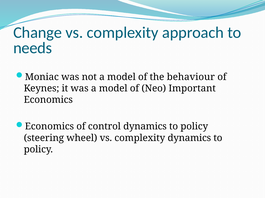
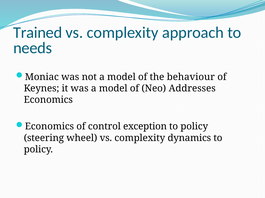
Change: Change -> Trained
Important: Important -> Addresses
control dynamics: dynamics -> exception
